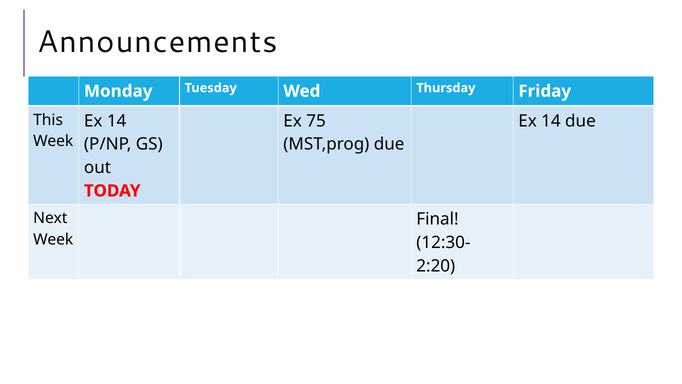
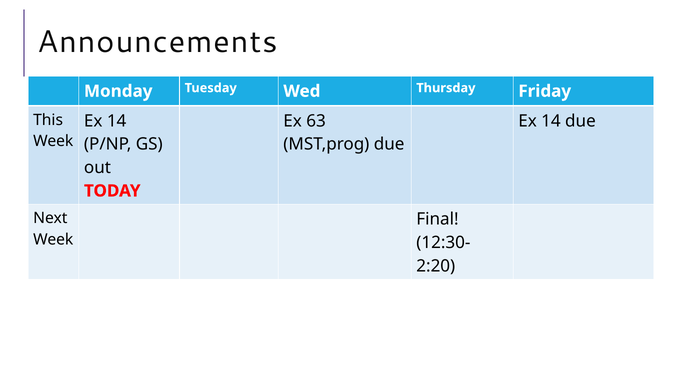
75: 75 -> 63
